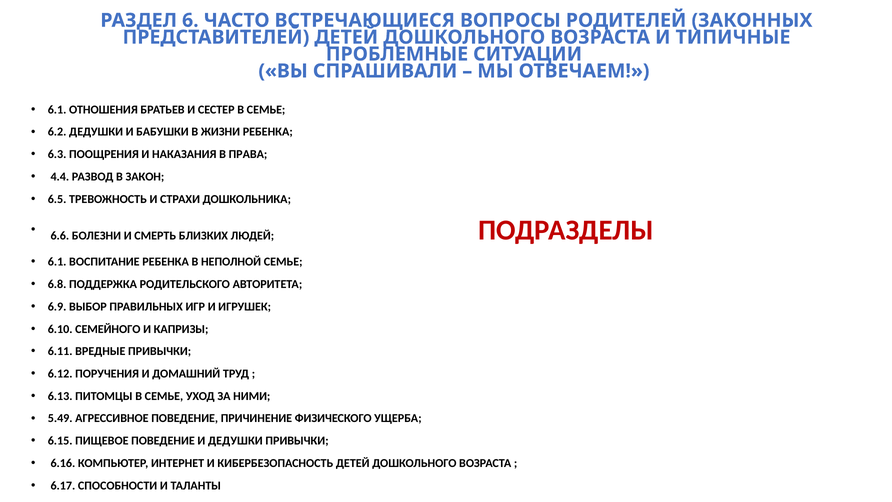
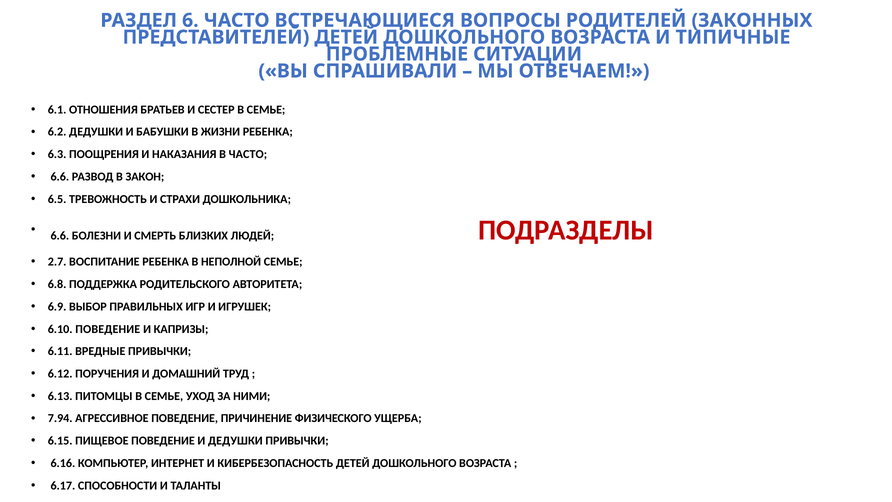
В ПРАВА: ПРАВА -> ЧАСТО
4.4 at (60, 177): 4.4 -> 6.6
6.1 at (57, 262): 6.1 -> 2.7
6.10 СЕМЕЙНОГО: СЕМЕЙНОГО -> ПОВЕДЕНИЕ
5.49: 5.49 -> 7.94
